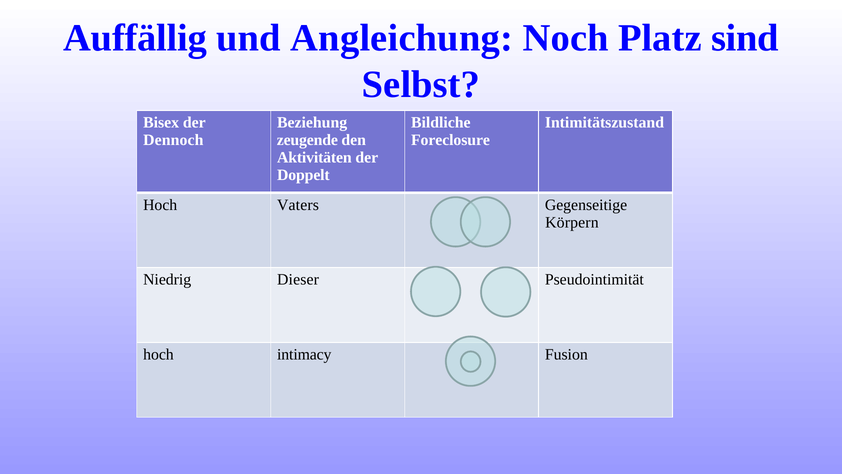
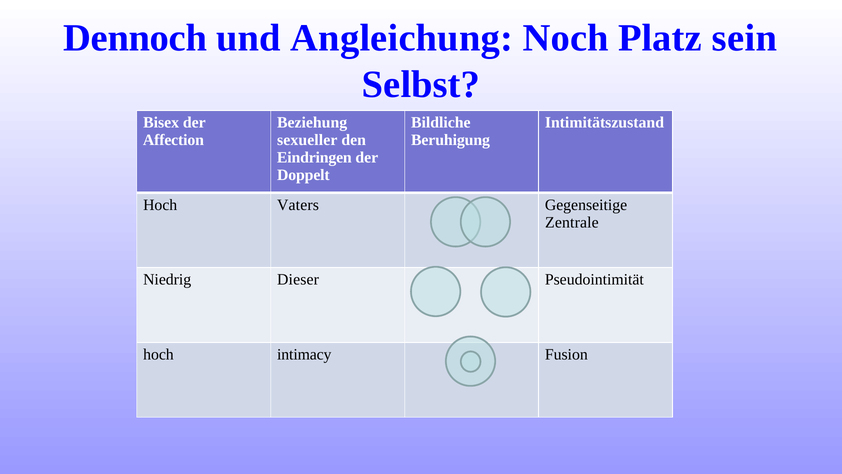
Auffällig: Auffällig -> Dennoch
sind: sind -> sein
Dennoch: Dennoch -> Affection
zeugende: zeugende -> sexueller
Foreclosure: Foreclosure -> Beruhigung
Aktivitäten: Aktivitäten -> Eindringen
Körpern: Körpern -> Zentrale
